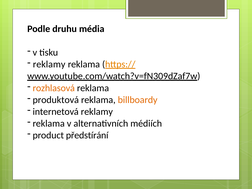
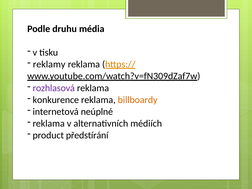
rozhlasová colour: orange -> purple
produktová: produktová -> konkurence
internetová reklamy: reklamy -> neúplné
